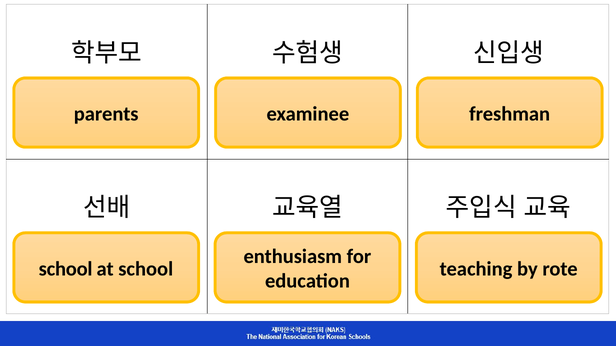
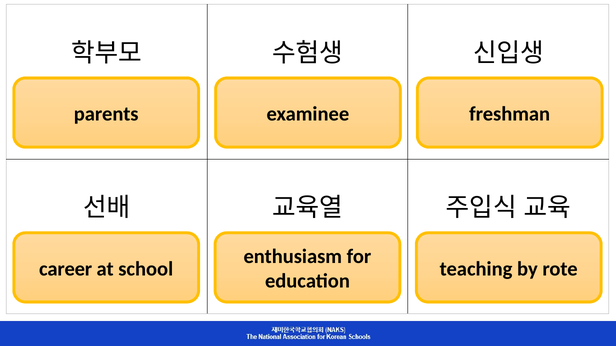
school at (66, 269): school -> career
